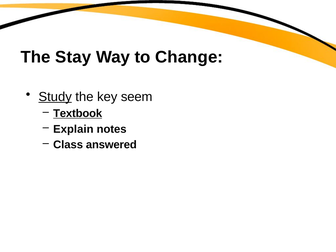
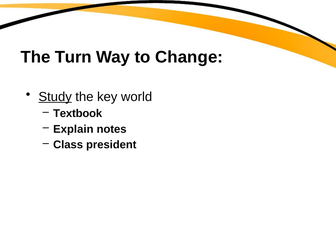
Stay: Stay -> Turn
seem: seem -> world
Textbook underline: present -> none
answered: answered -> president
